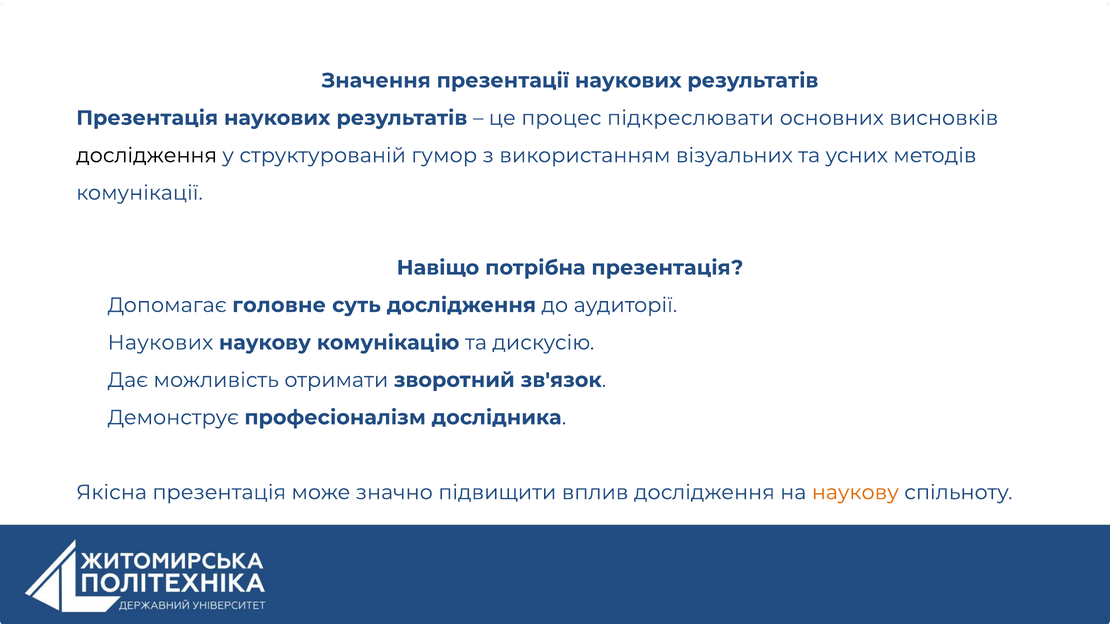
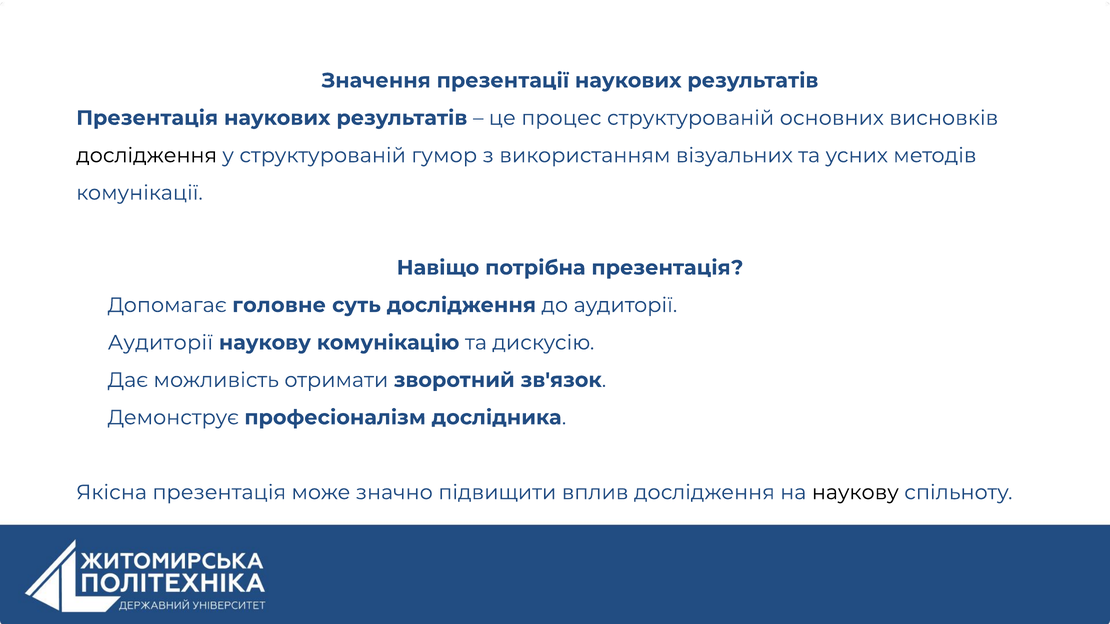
процес підкреслювати: підкреслювати -> структурованій
Наукових at (160, 343): Наукових -> Аудиторії
наукову at (855, 493) colour: orange -> black
